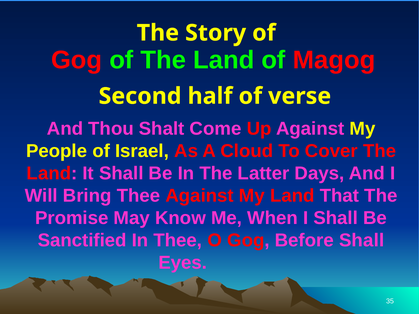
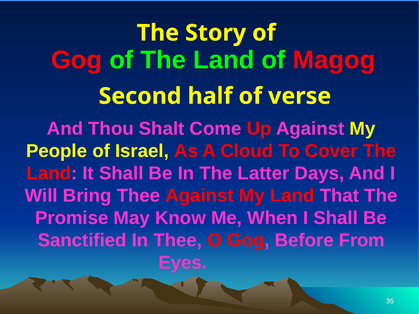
Before Shall: Shall -> From
